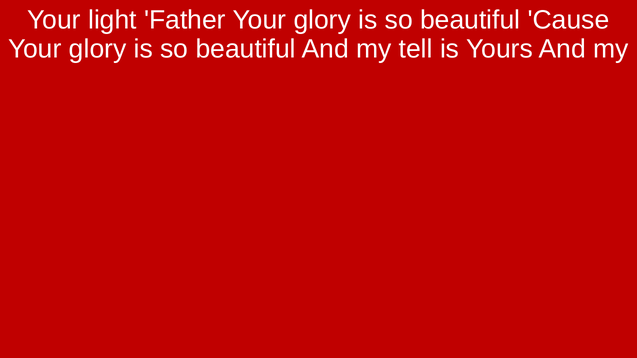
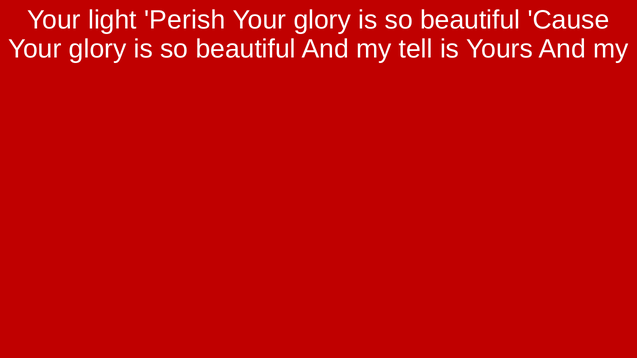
Father: Father -> Perish
